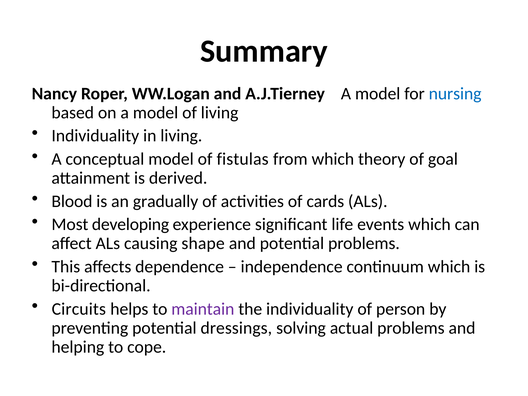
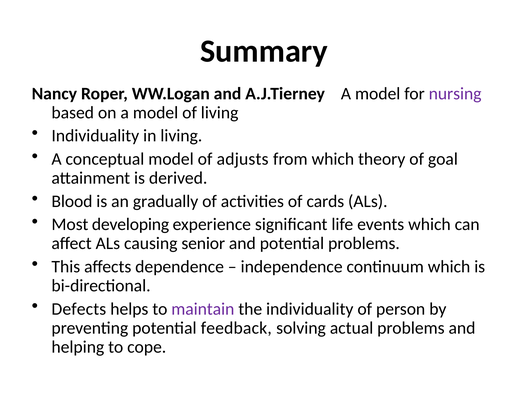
nursing colour: blue -> purple
fistulas: fistulas -> adjusts
shape: shape -> senior
Circuits: Circuits -> Defects
dressings: dressings -> feedback
